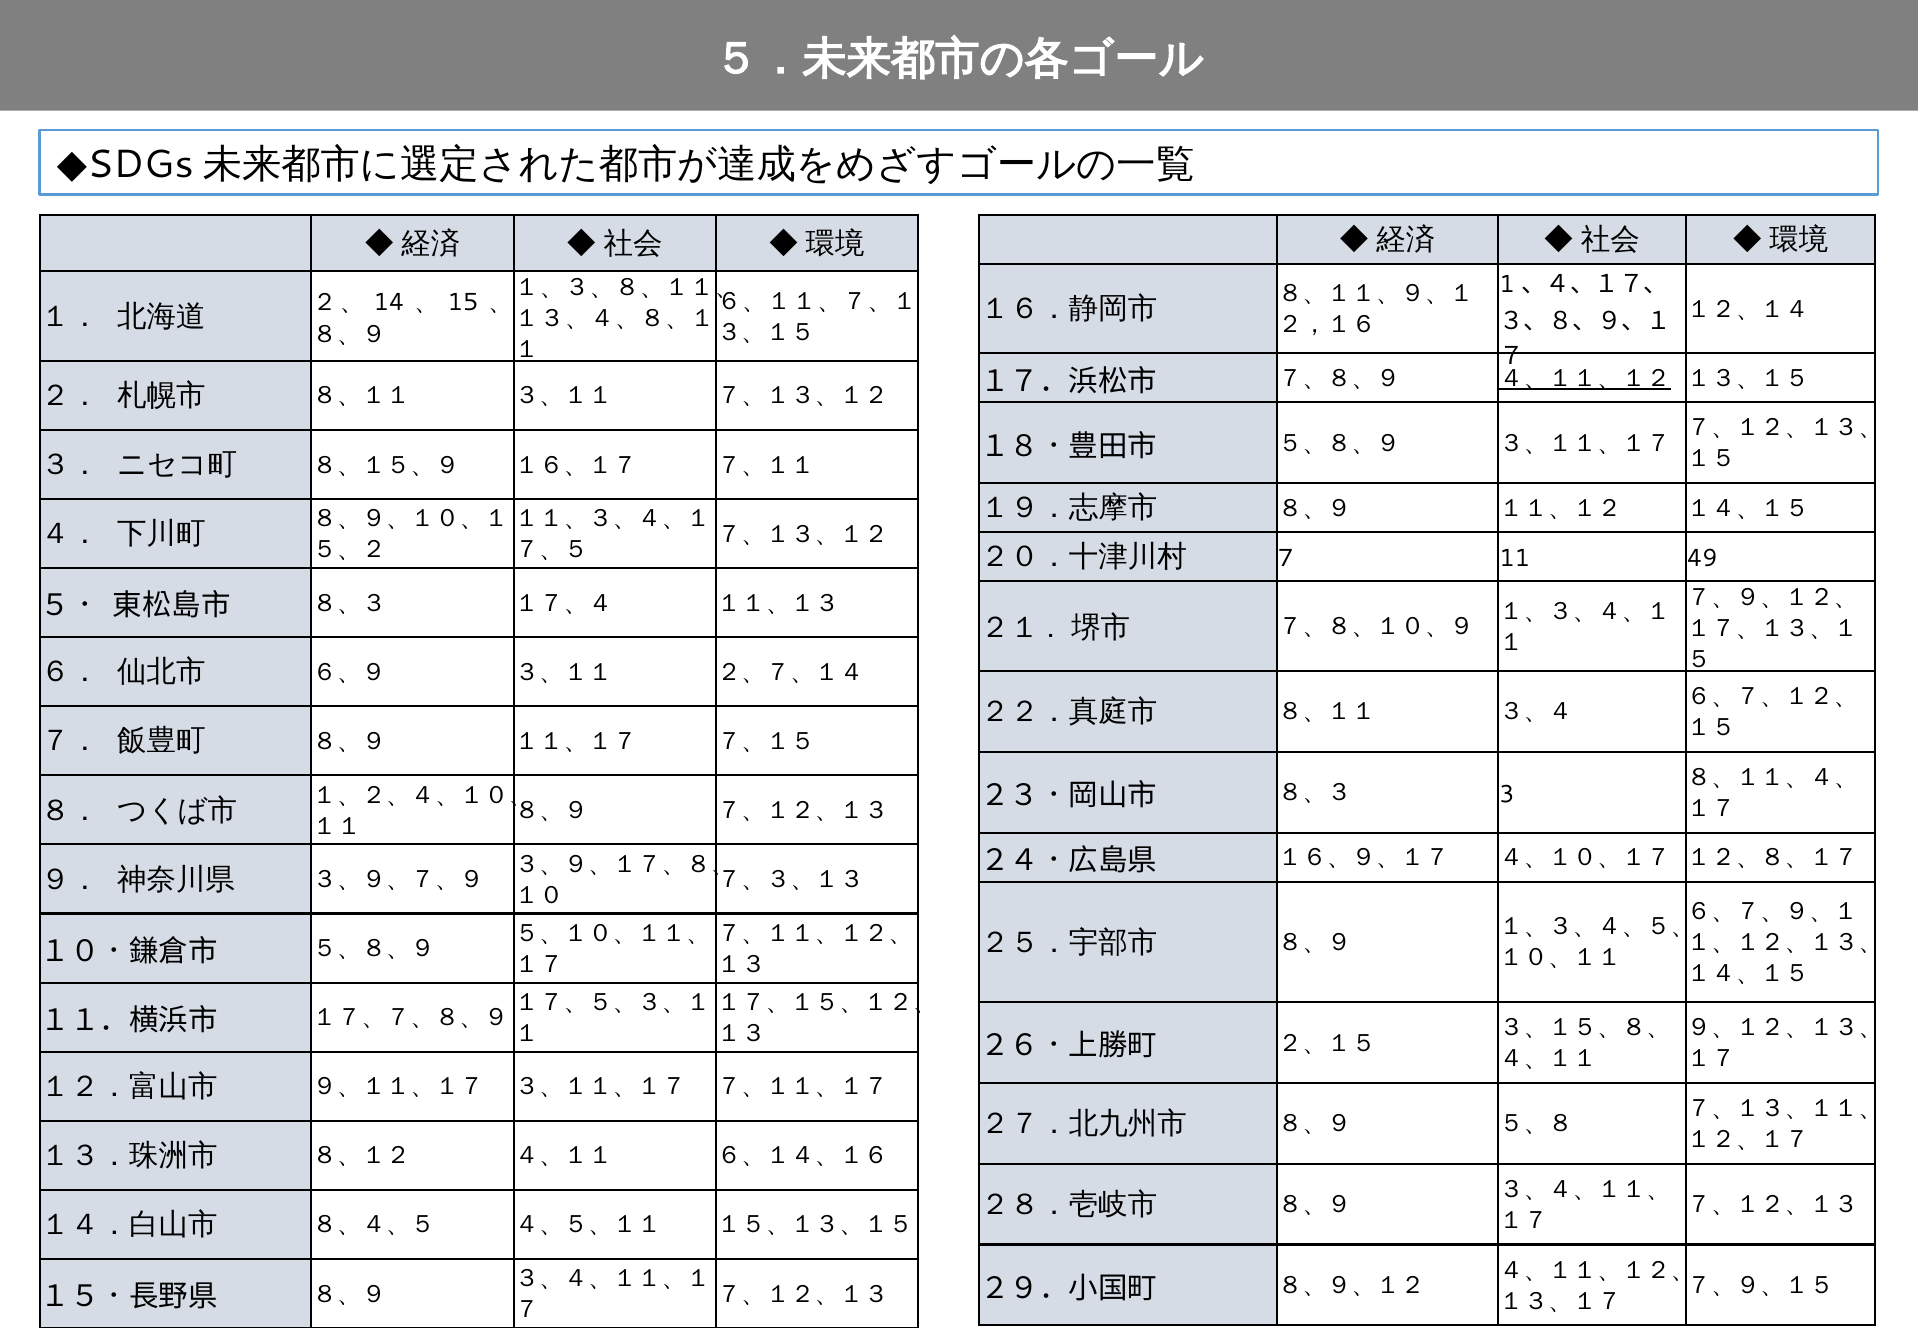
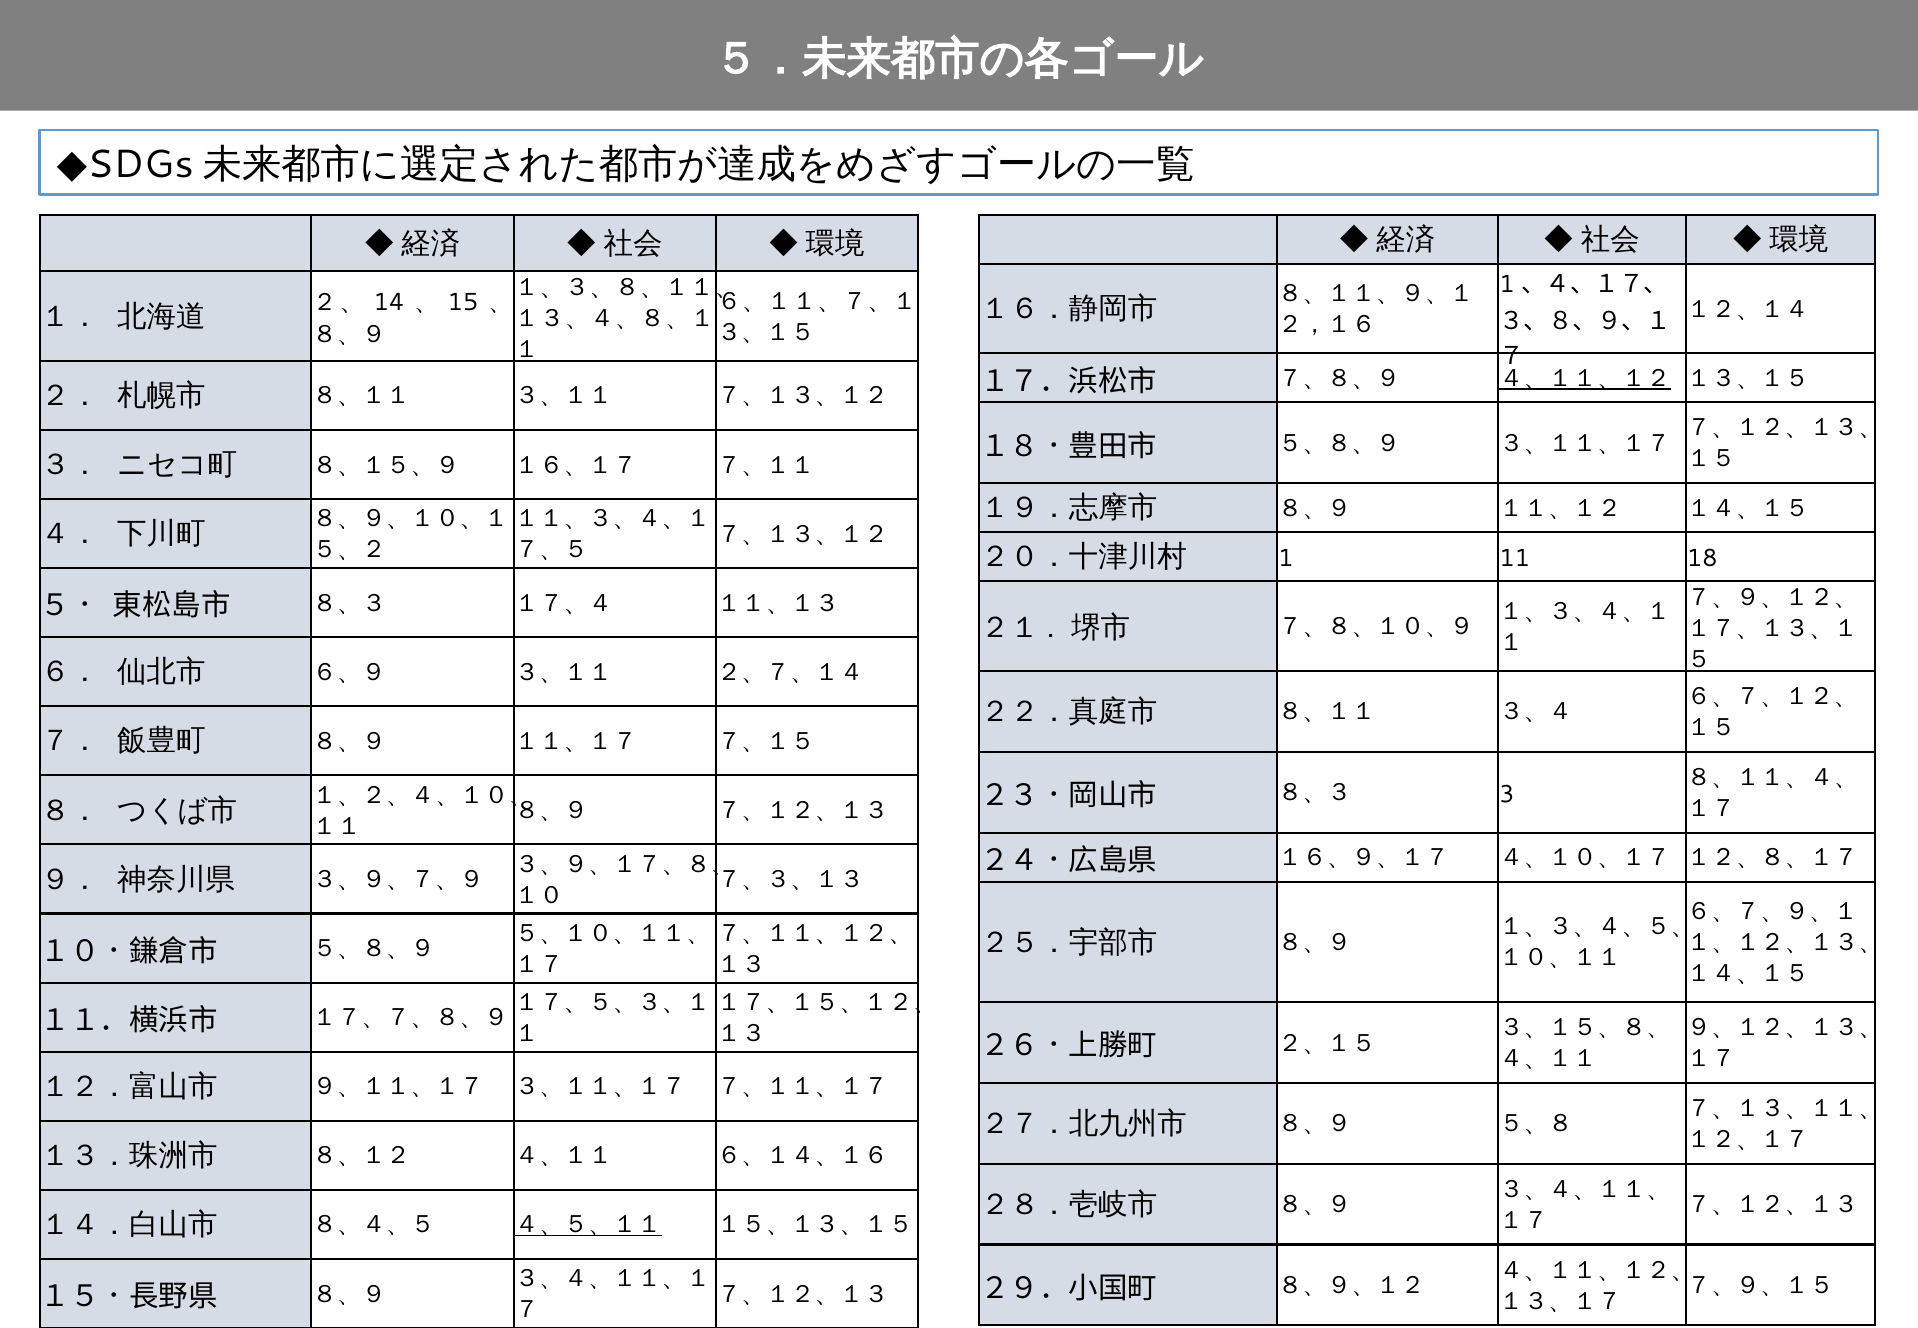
7 at (1286, 558): 7 -> 1
49: 49 -> 18
４、５、１１ underline: none -> present
